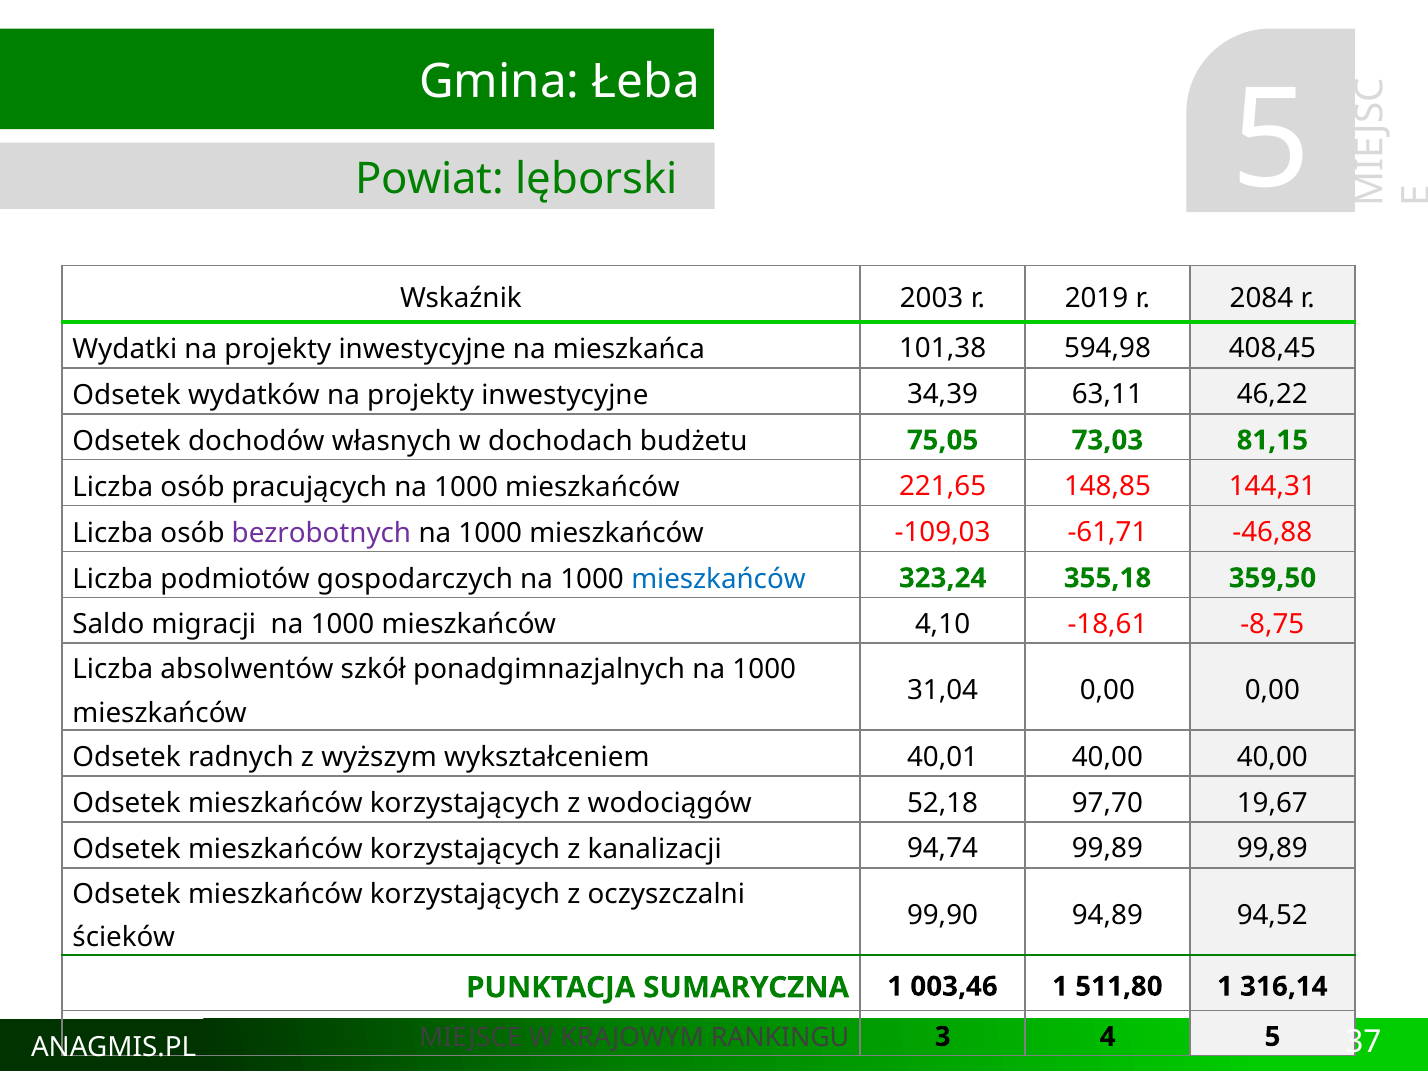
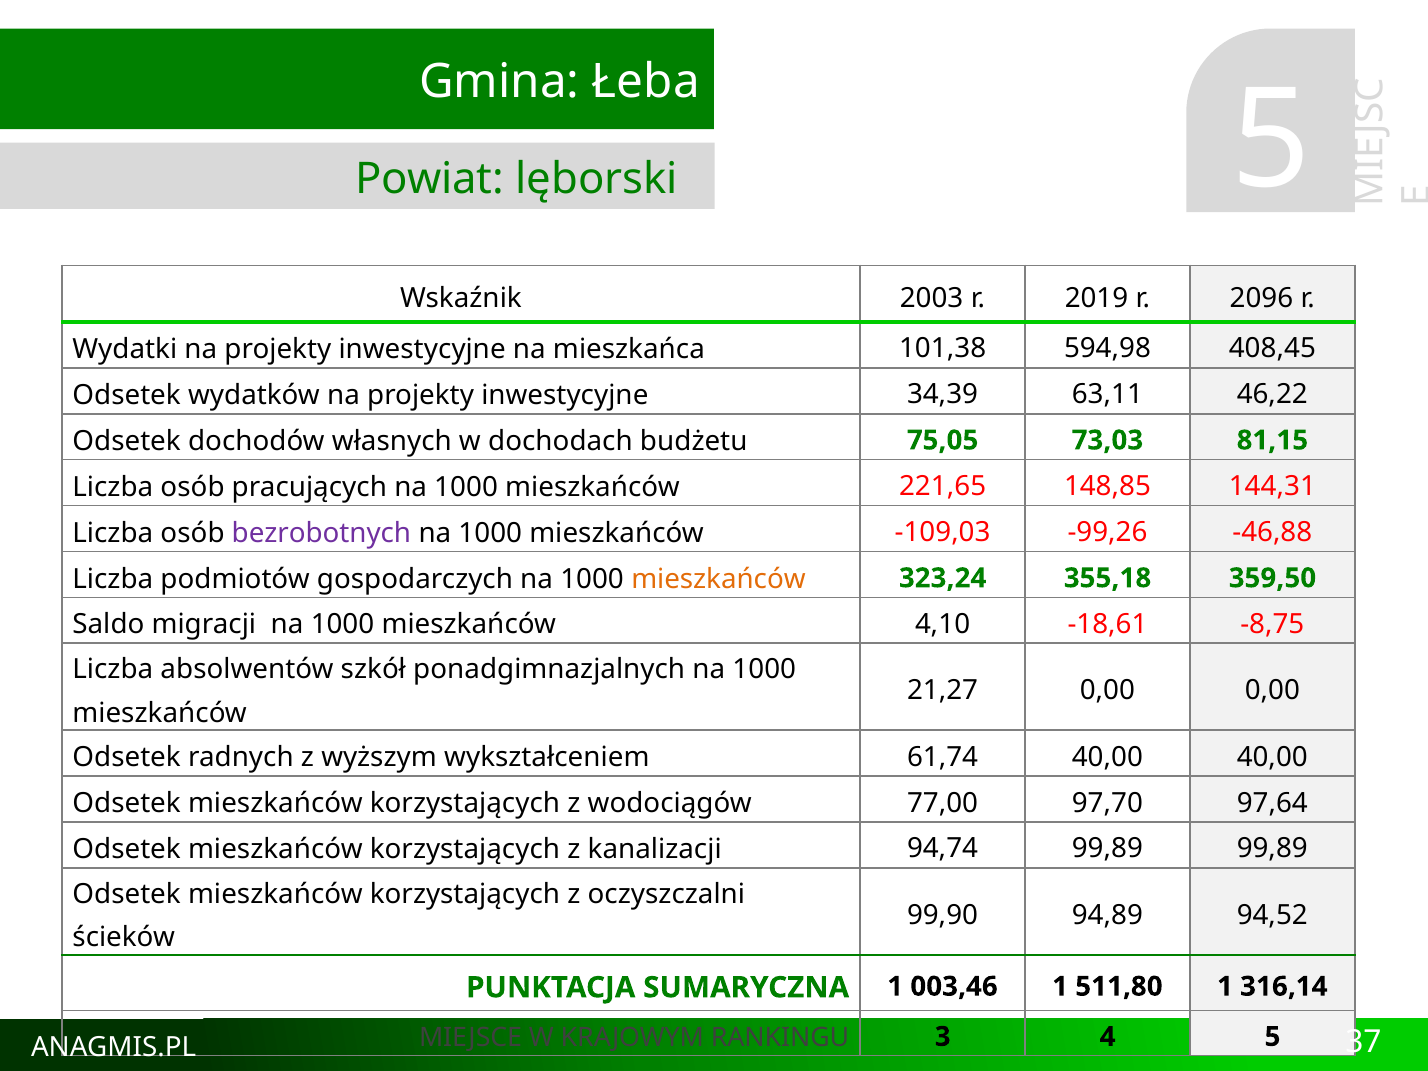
2084: 2084 -> 2096
-61,71: -61,71 -> -99,26
mieszkańców at (718, 579) colour: blue -> orange
31,04: 31,04 -> 21,27
40,01: 40,01 -> 61,74
52,18: 52,18 -> 77,00
19,67: 19,67 -> 97,64
